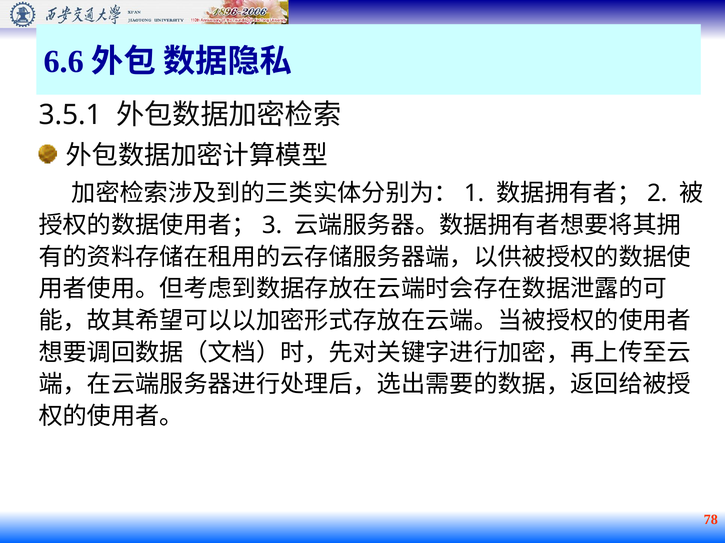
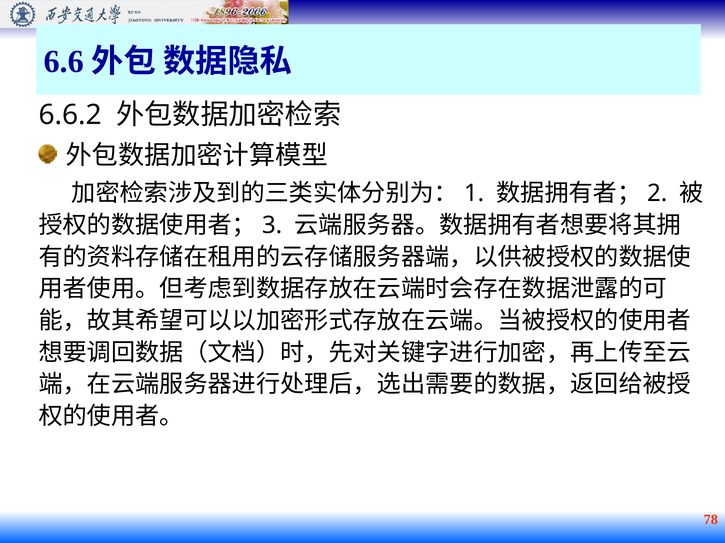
3.5.1: 3.5.1 -> 6.6.2
